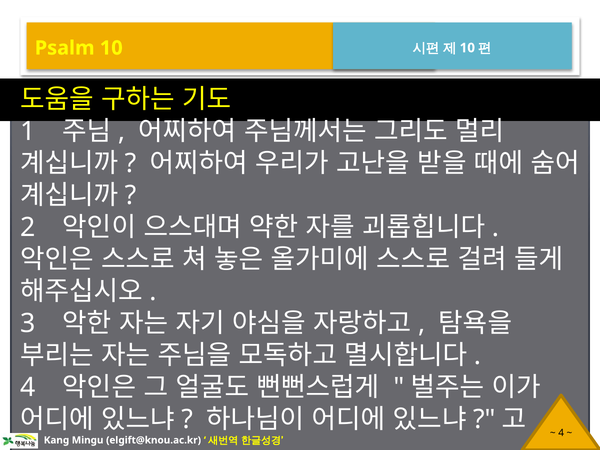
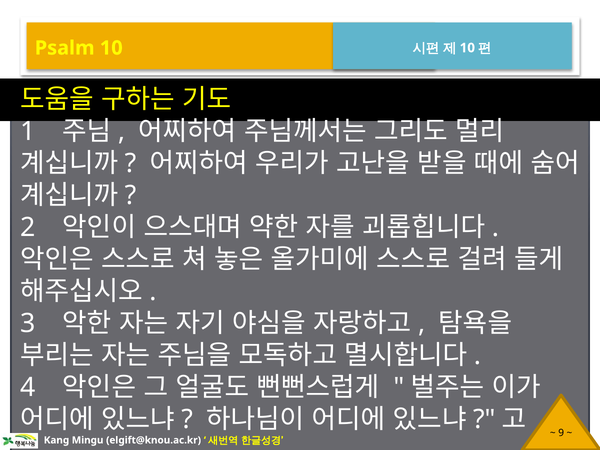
4 at (561, 433): 4 -> 9
